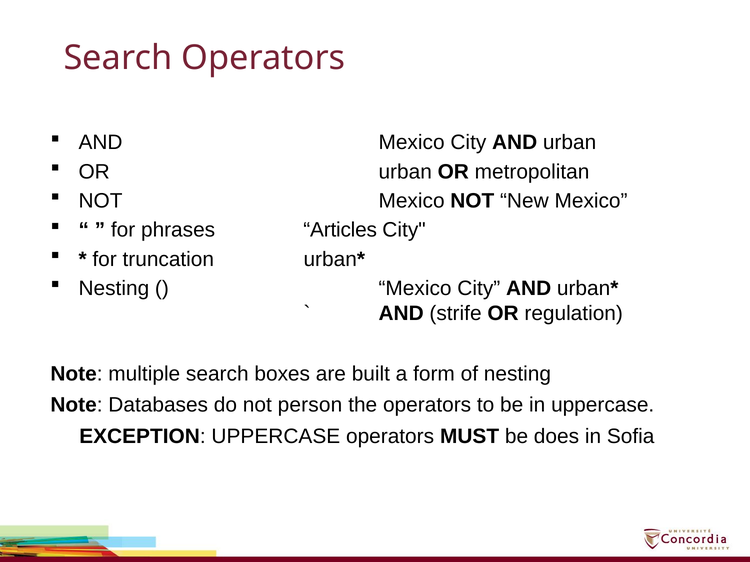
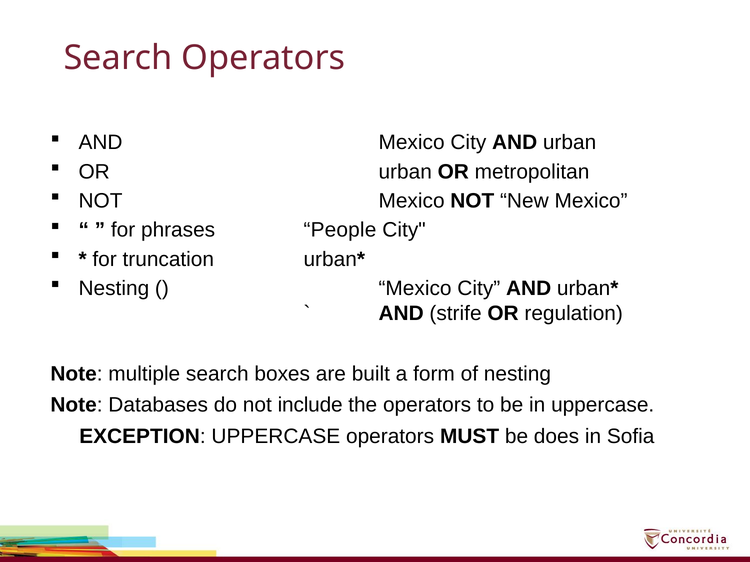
Articles: Articles -> People
person: person -> include
